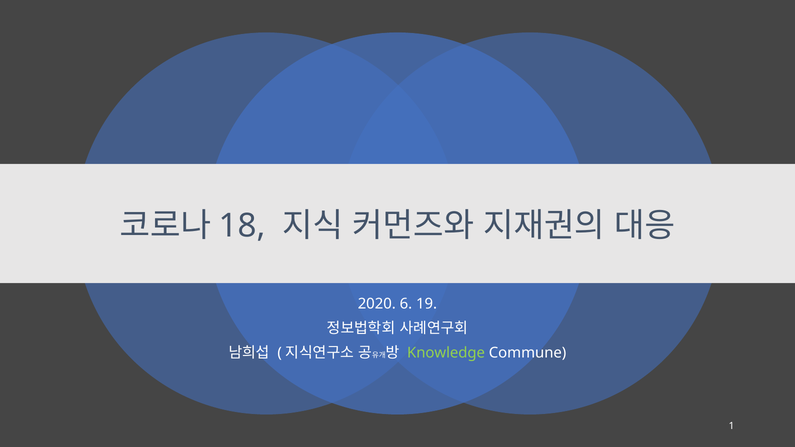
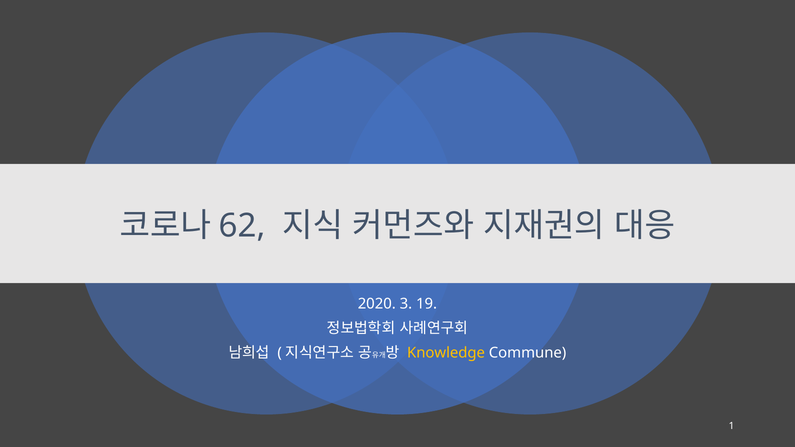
18: 18 -> 62
6: 6 -> 3
Knowledge colour: light green -> yellow
